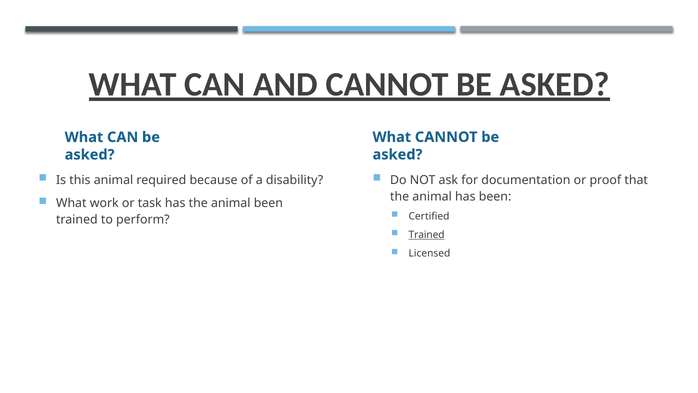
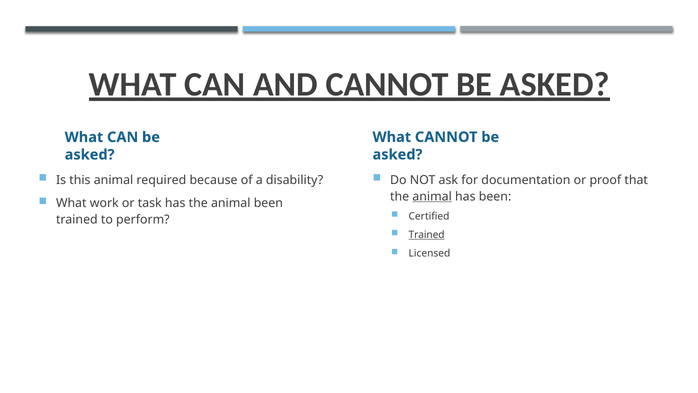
animal at (432, 196) underline: none -> present
